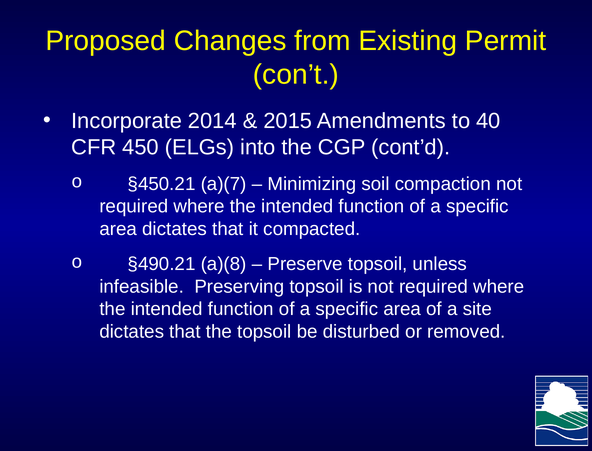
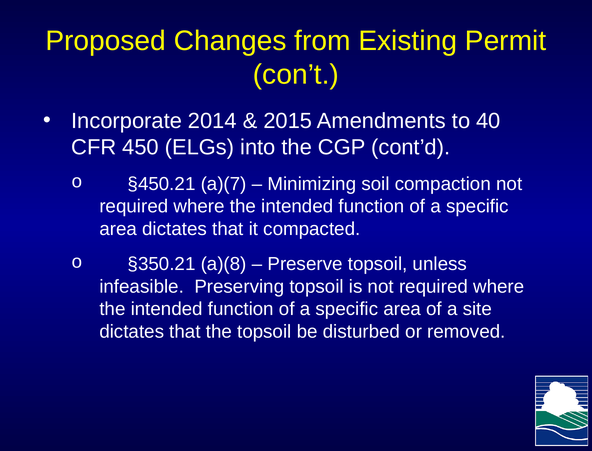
§490.21: §490.21 -> §350.21
